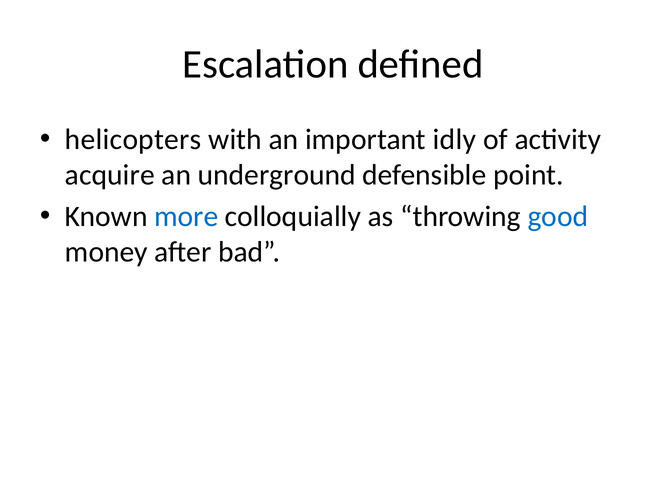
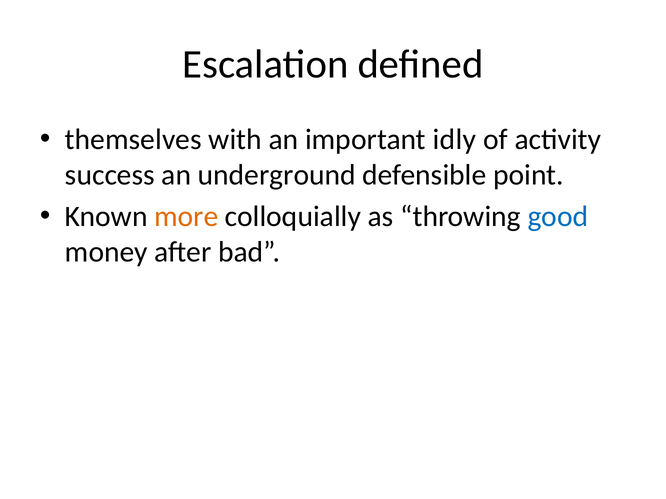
helicopters: helicopters -> themselves
acquire: acquire -> success
more colour: blue -> orange
